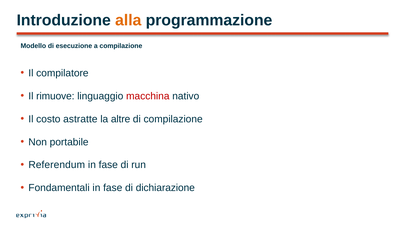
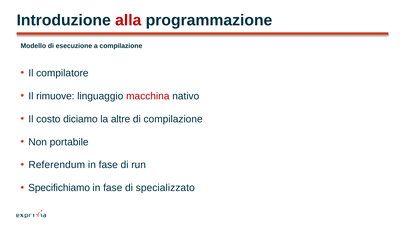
alla colour: orange -> red
astratte: astratte -> diciamo
Fondamentali: Fondamentali -> Specifichiamo
dichiarazione: dichiarazione -> specializzato
